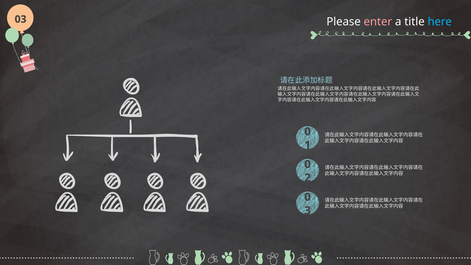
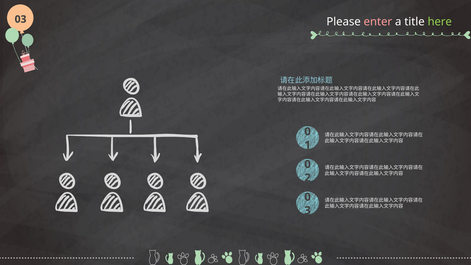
here colour: light blue -> light green
